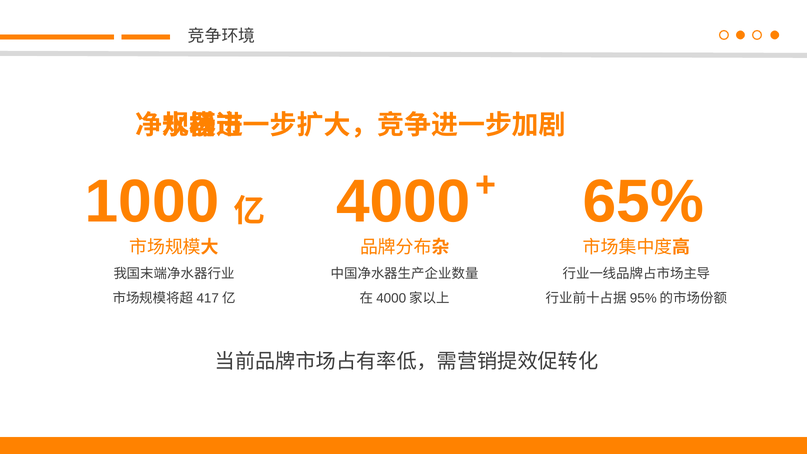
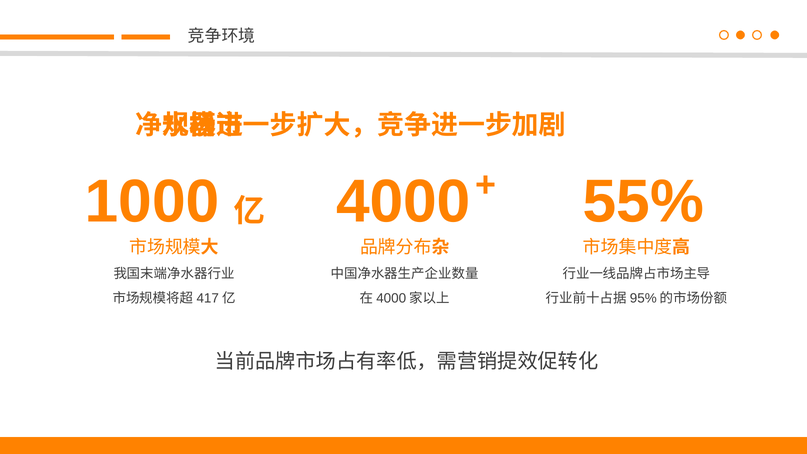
65%: 65% -> 55%
